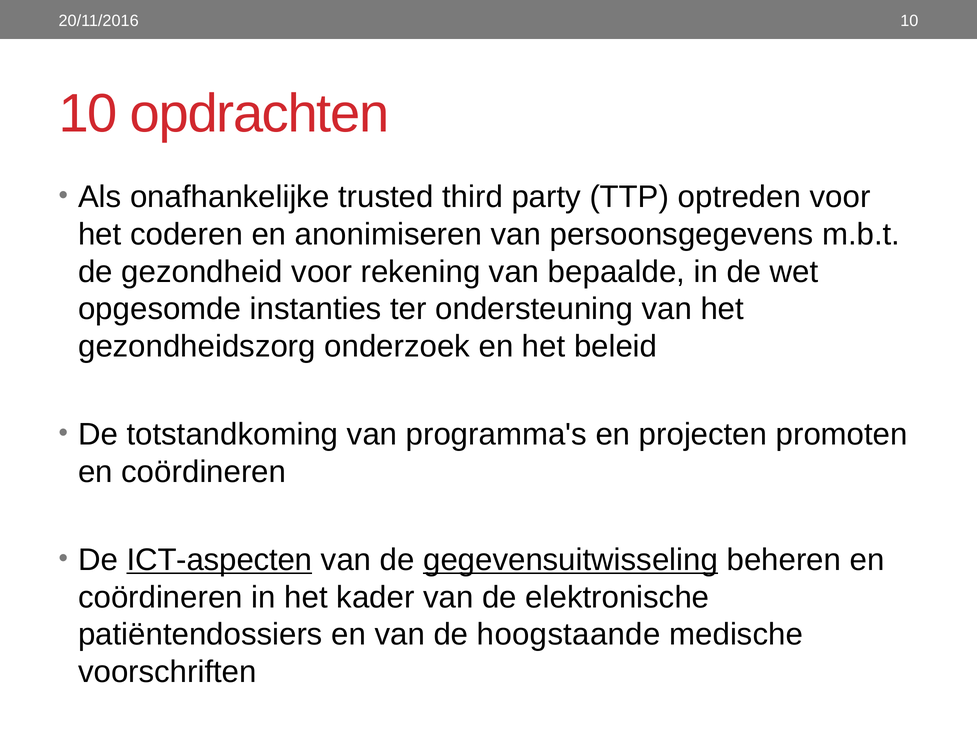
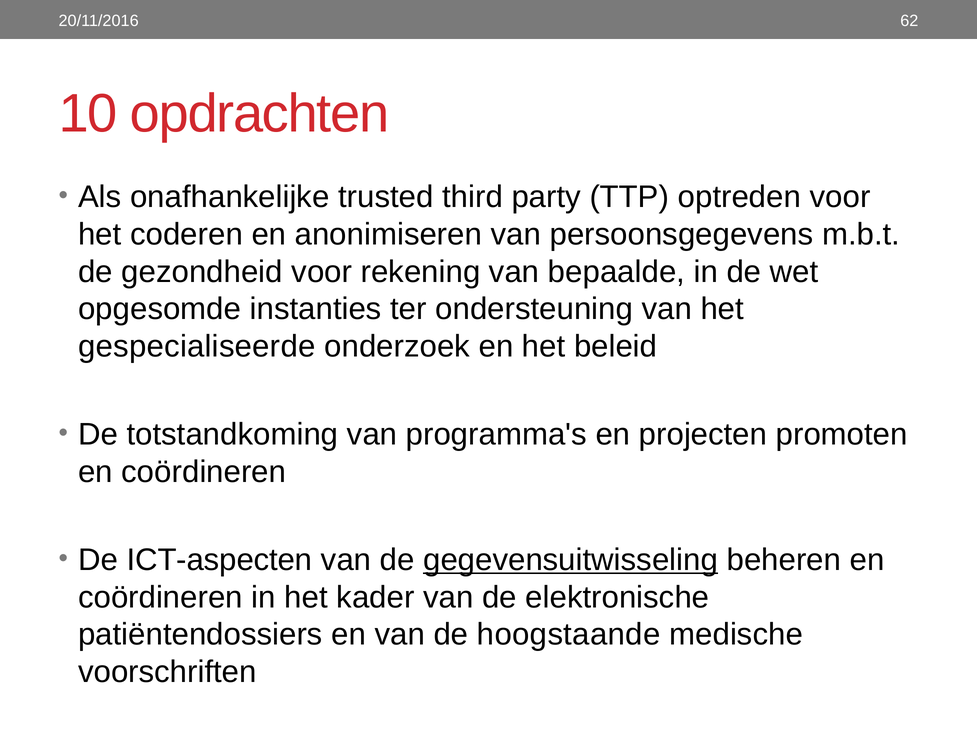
20/11/2016 10: 10 -> 62
gezondheidszorg: gezondheidszorg -> gespecialiseerde
ICT-aspecten underline: present -> none
